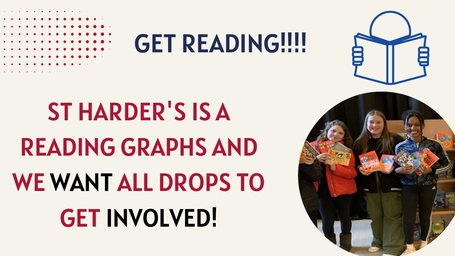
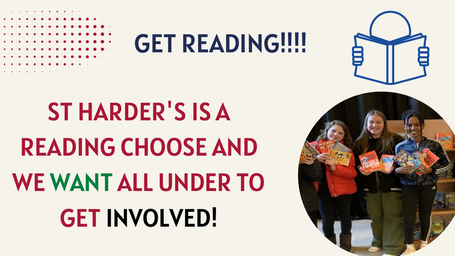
GRAPHS: GRAPHS -> CHOOSE
WANT colour: black -> green
DROPS: DROPS -> UNDER
